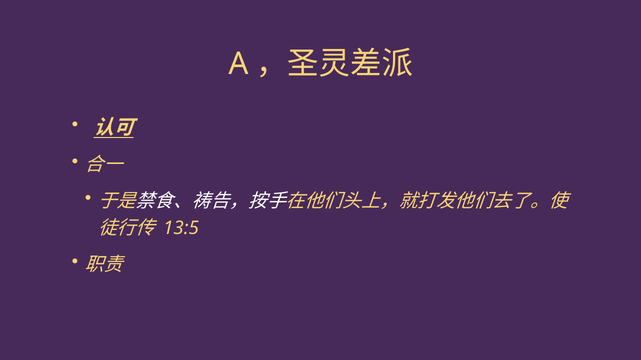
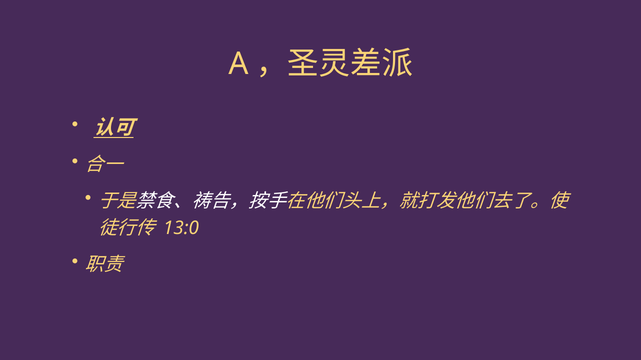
13:5: 13:5 -> 13:0
